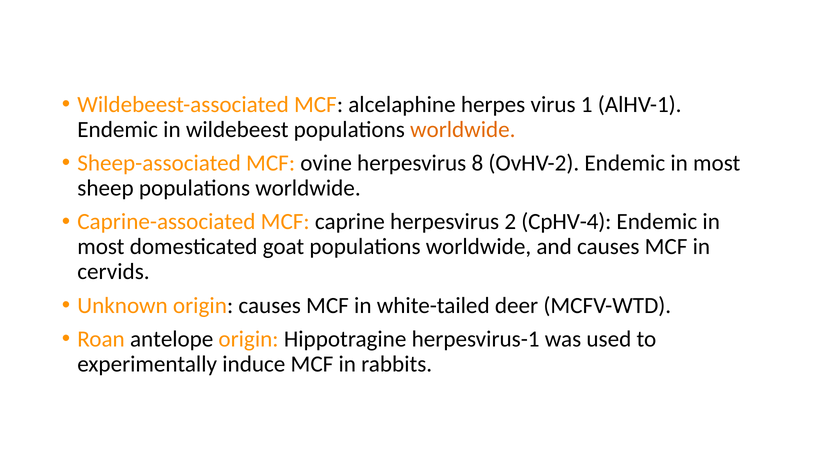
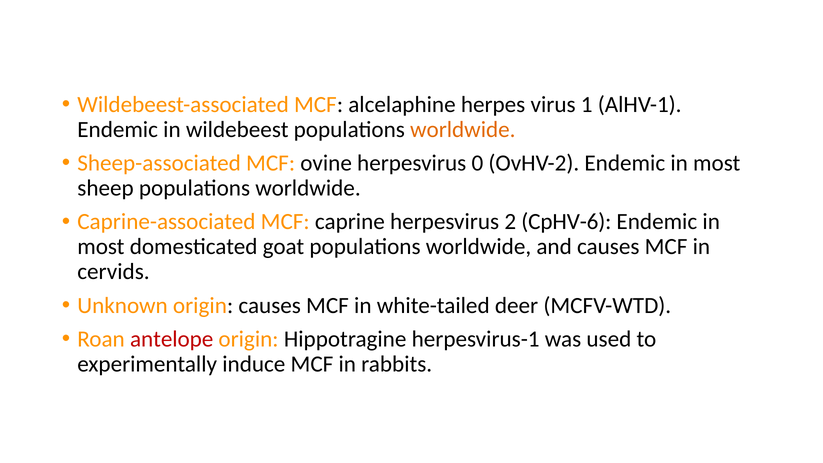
8: 8 -> 0
CpHV-4: CpHV-4 -> CpHV-6
antelope colour: black -> red
